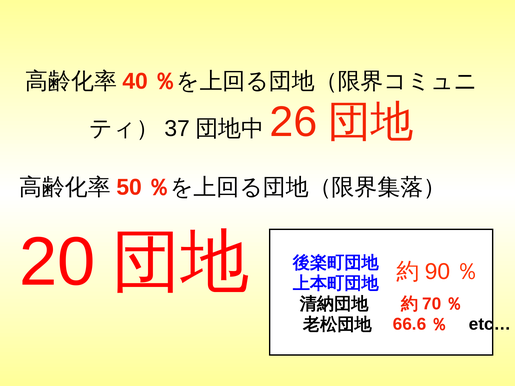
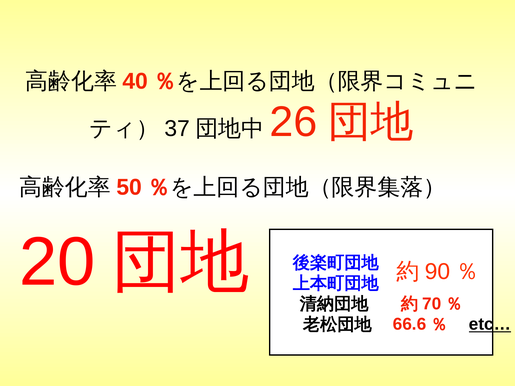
etc… underline: none -> present
